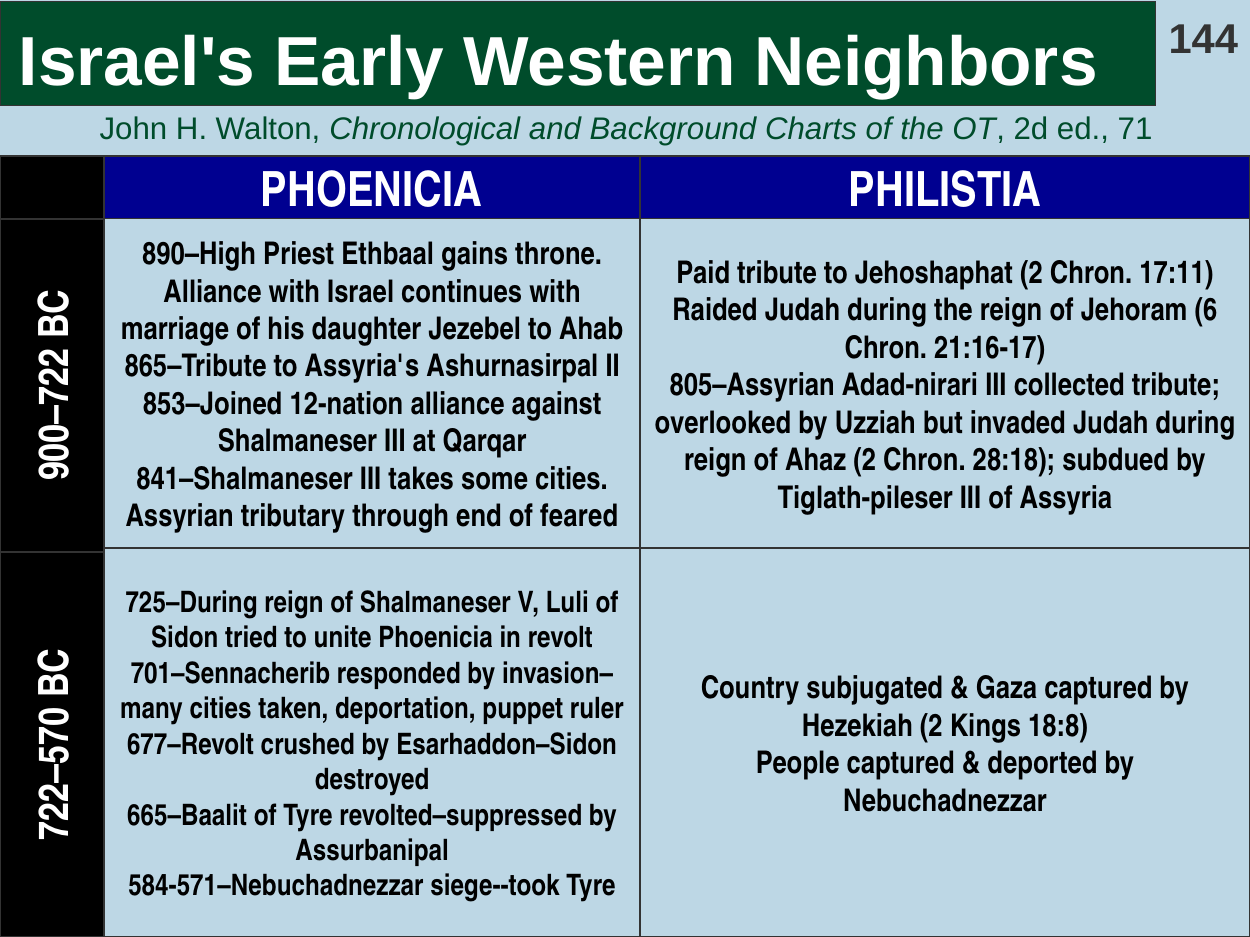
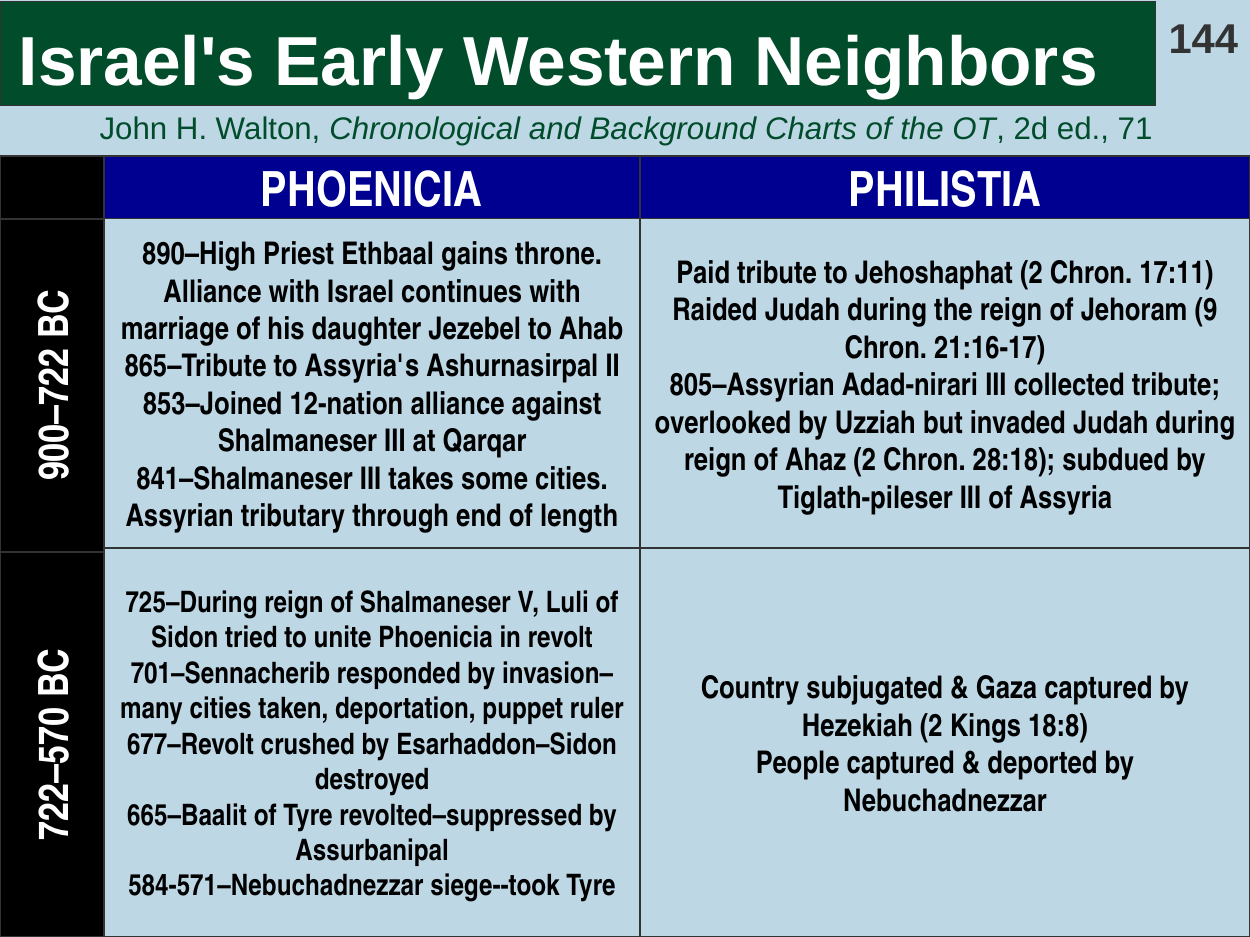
Jehoram 6: 6 -> 9
feared: feared -> length
